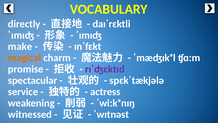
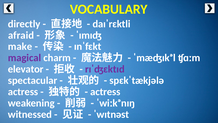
ˈɪmɪʤ at (21, 35): ˈɪmɪʤ -> afraid
magical colour: orange -> purple
promise: promise -> elevator
service at (23, 92): service -> actress
